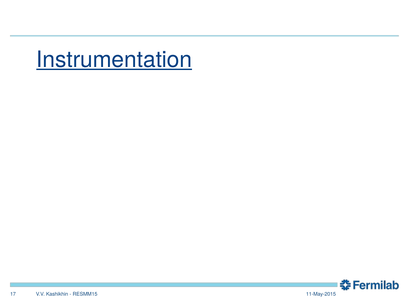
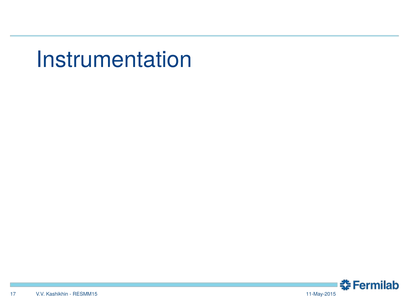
Instrumentation underline: present -> none
